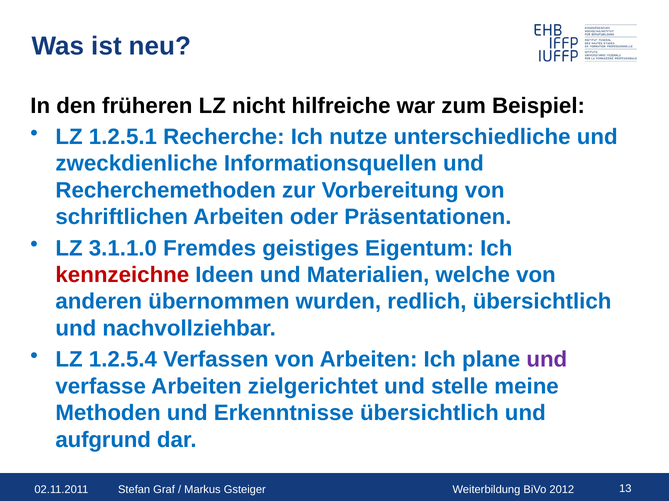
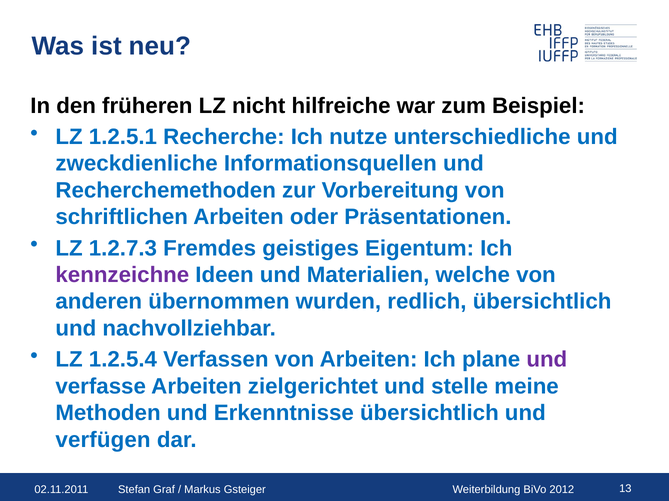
3.1.1.0: 3.1.1.0 -> 1.2.7.3
kennzeichne colour: red -> purple
aufgrund: aufgrund -> verfügen
